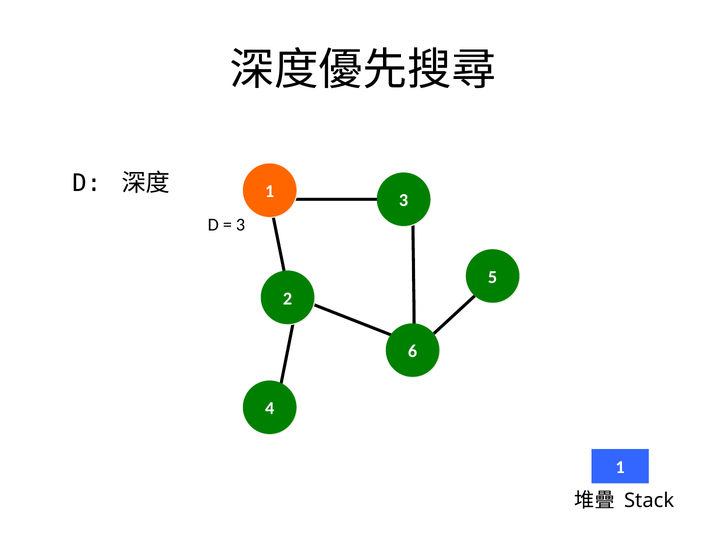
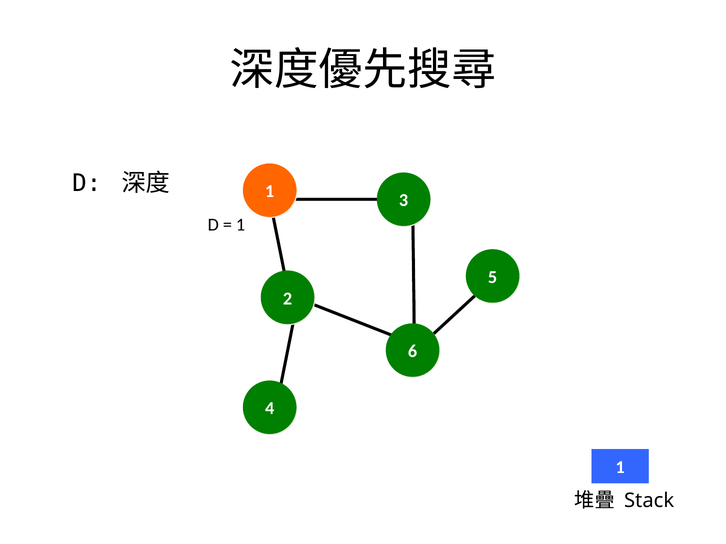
3 at (241, 225): 3 -> 1
